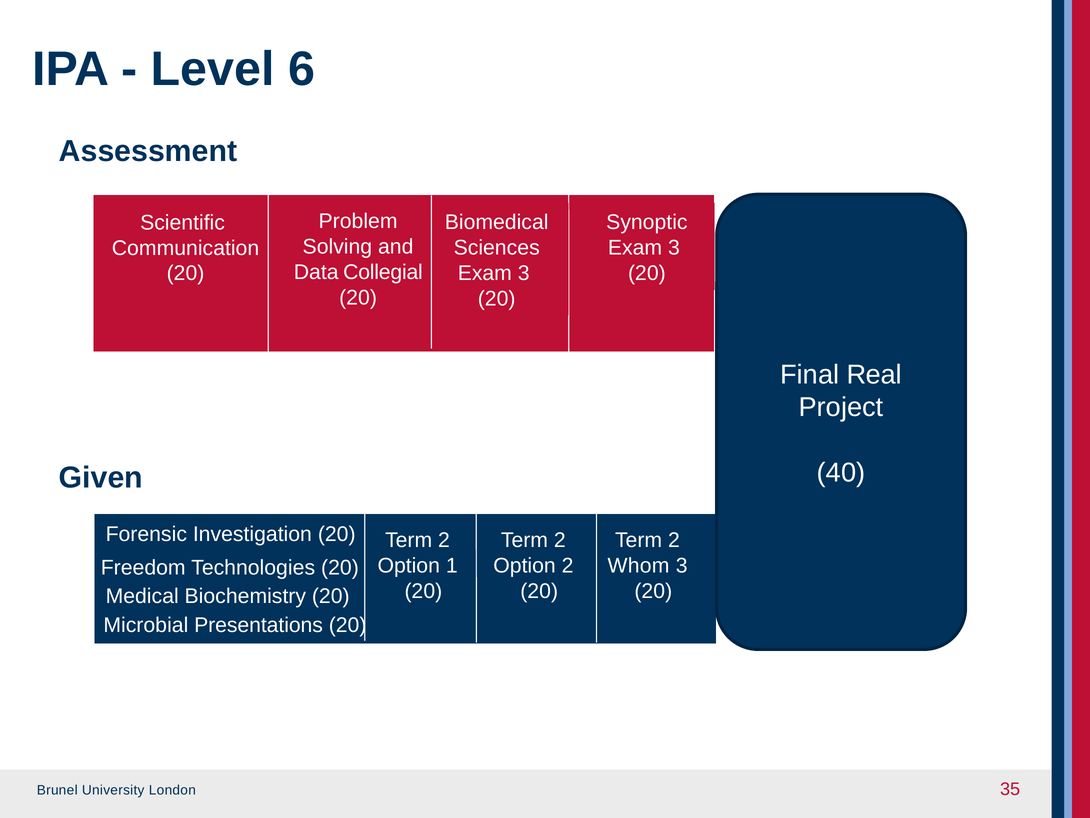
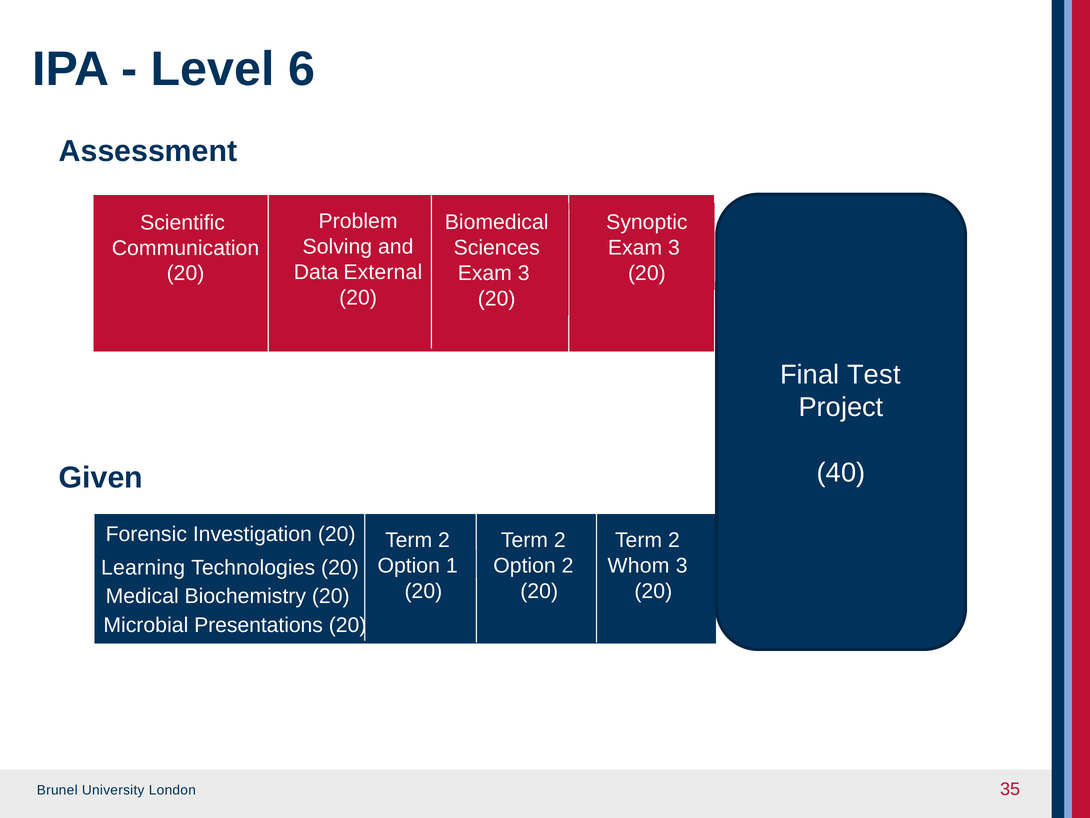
Collegial: Collegial -> External
Real: Real -> Test
Freedom: Freedom -> Learning
